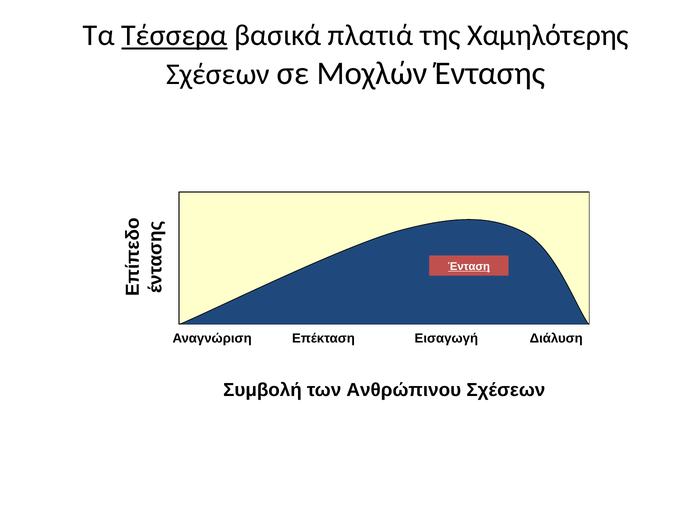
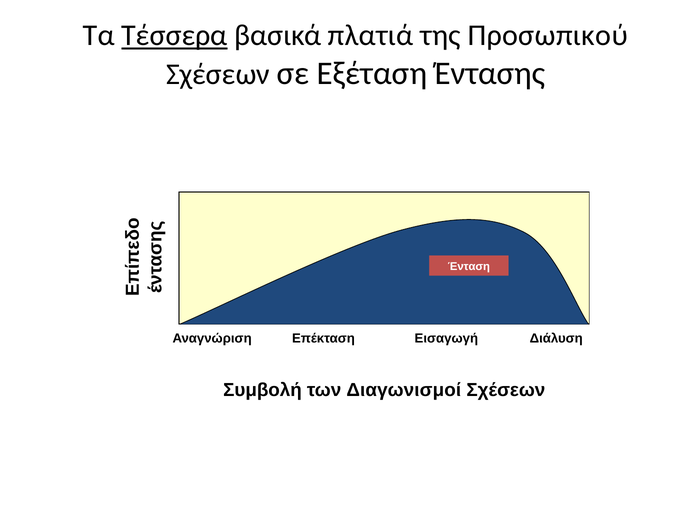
Χαμηλότερης: Χαμηλότερης -> Προσωπικού
Μοχλών: Μοχλών -> Εξέταση
Ένταση underline: present -> none
Ανθρώπινου: Ανθρώπινου -> Διαγωνισμοί
